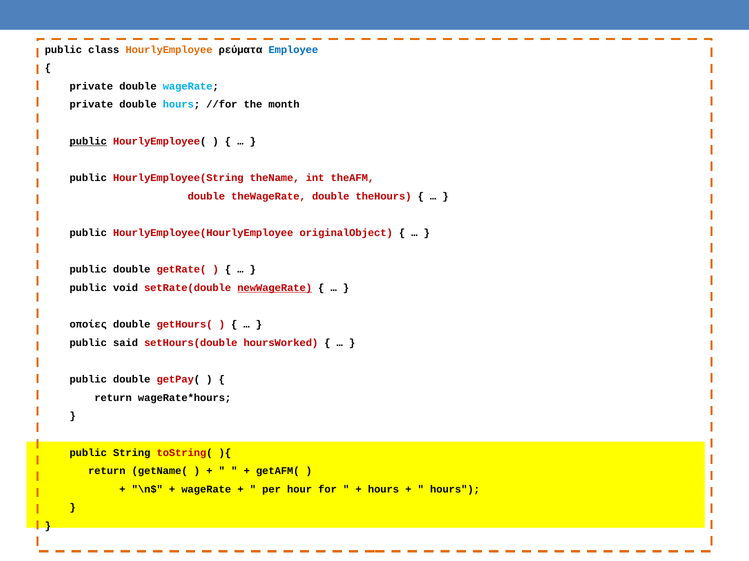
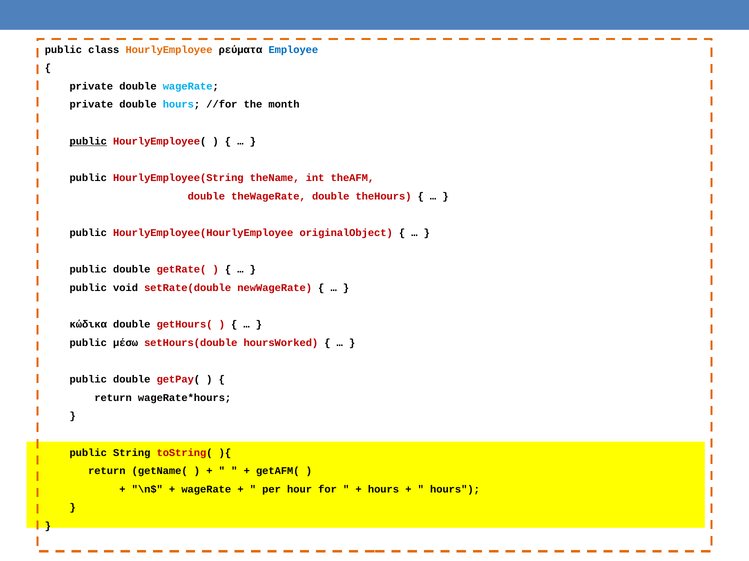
newWageRate underline: present -> none
οποίες: οποίες -> κώδικα
said: said -> μέσω
